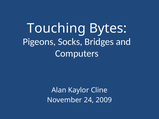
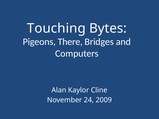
Socks: Socks -> There
